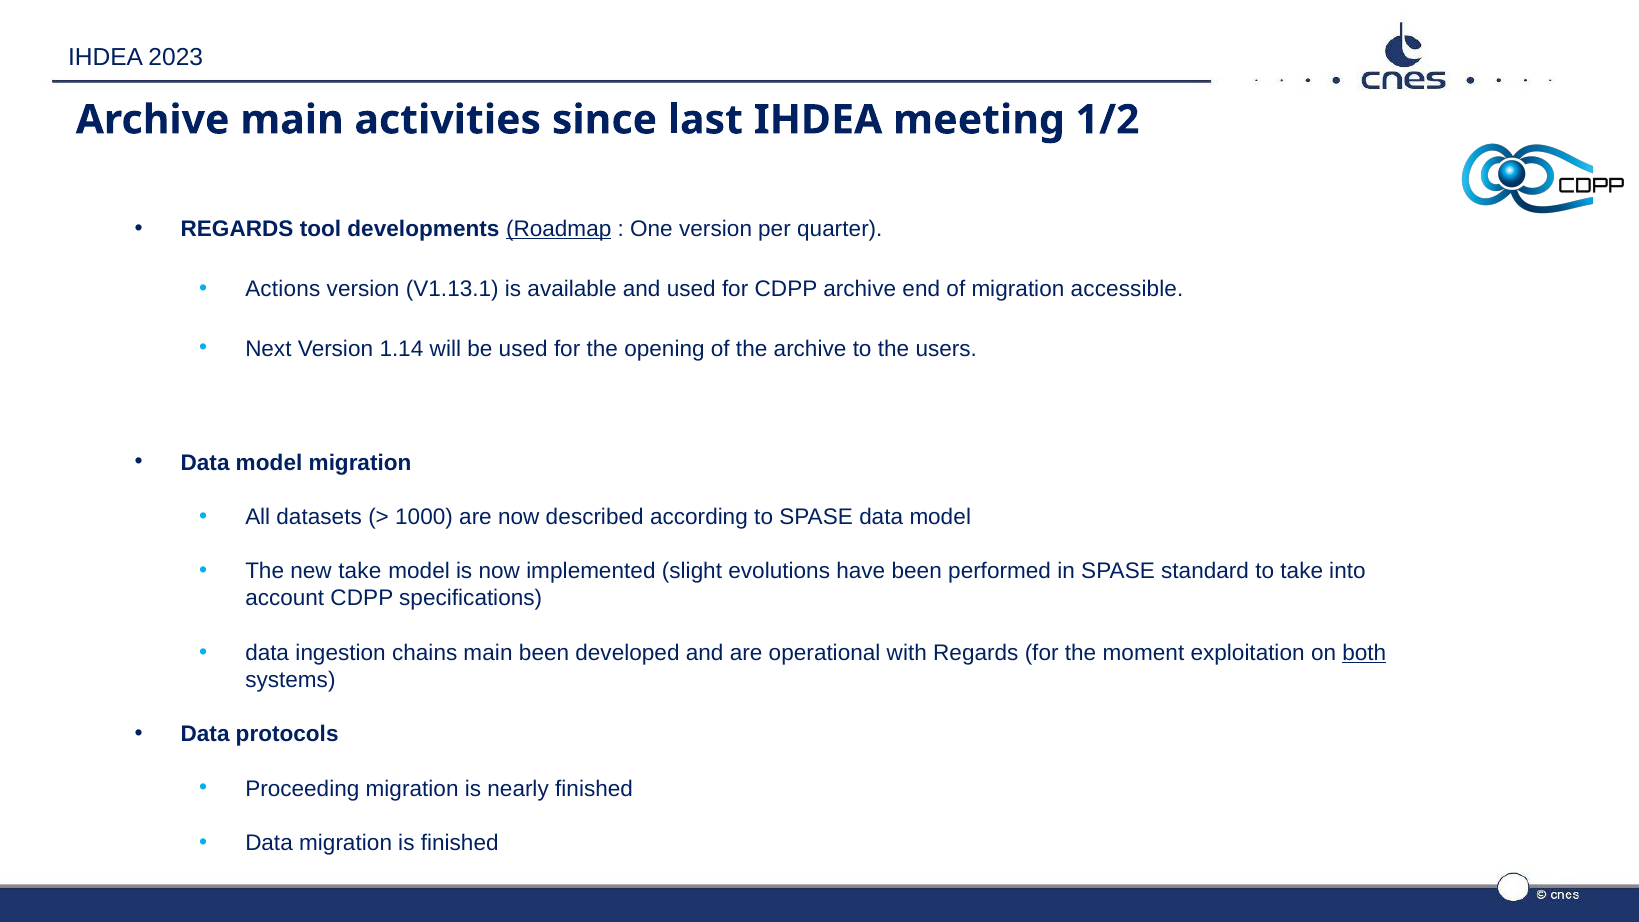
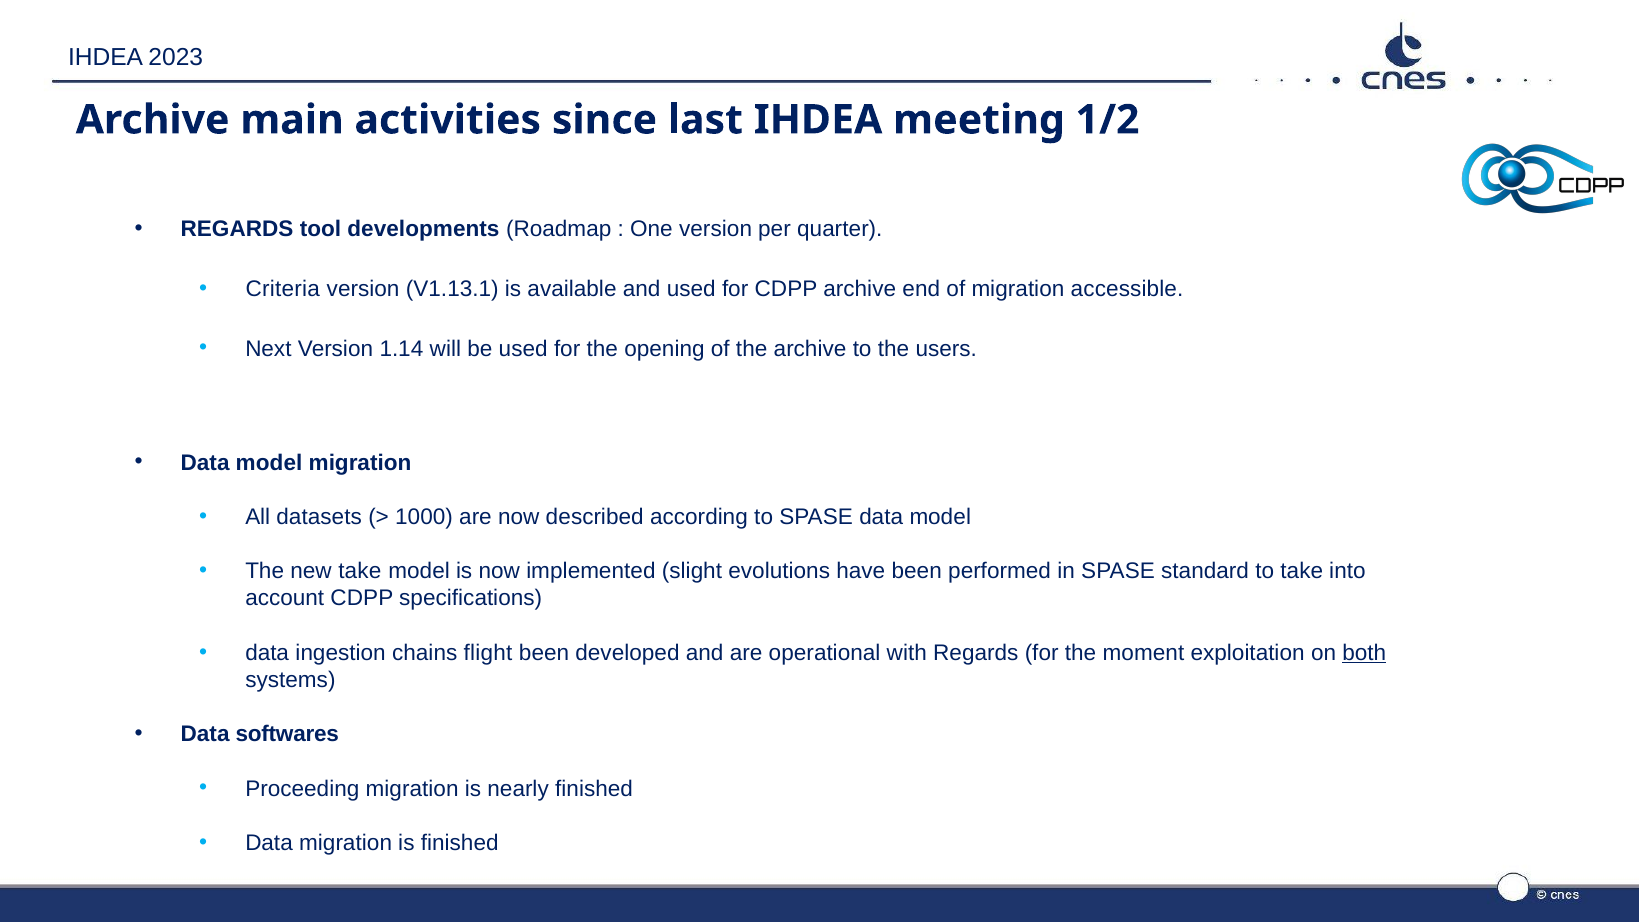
Roadmap underline: present -> none
Actions: Actions -> Criteria
chains main: main -> flight
protocols: protocols -> softwares
